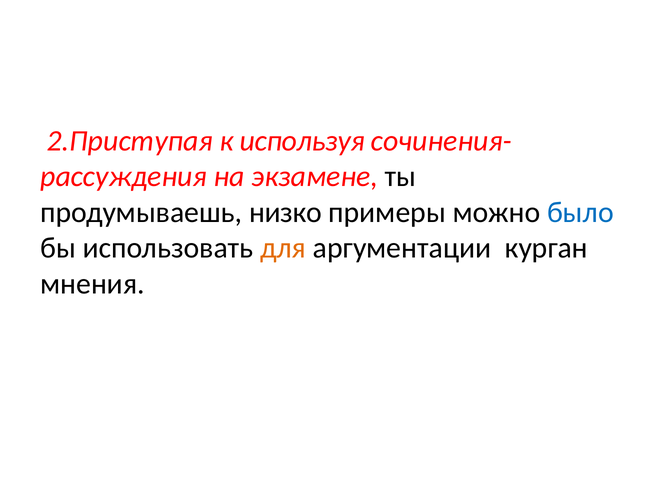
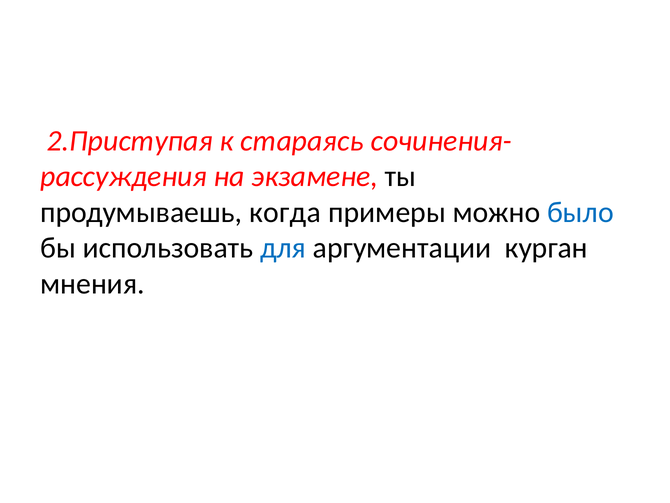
используя: используя -> стараясь
низко: низко -> когда
для colour: orange -> blue
